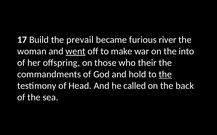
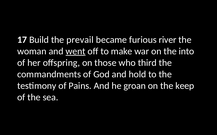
their: their -> third
the at (165, 75) underline: present -> none
Head: Head -> Pains
called: called -> groan
back: back -> keep
